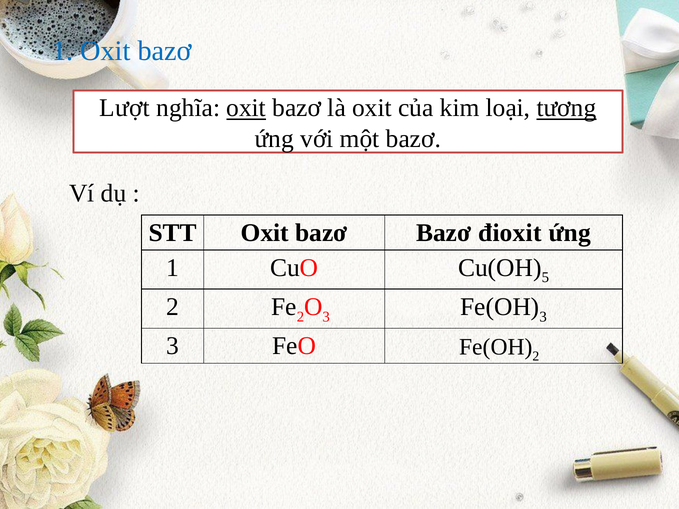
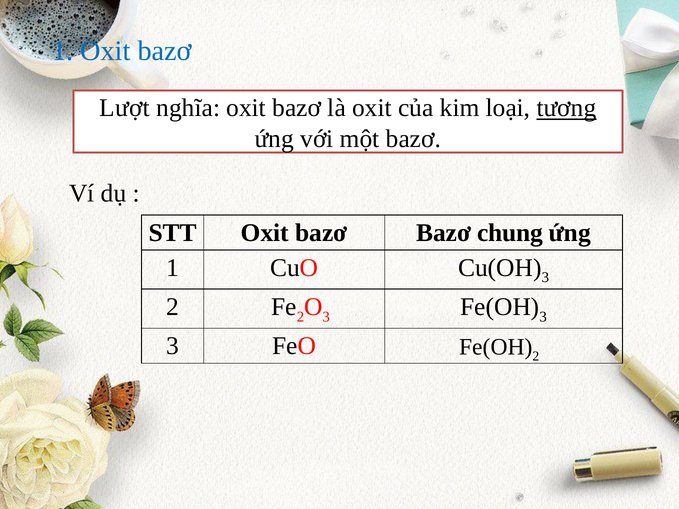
oxit at (246, 108) underline: present -> none
đioxit: đioxit -> chung
5 at (545, 278): 5 -> 3
